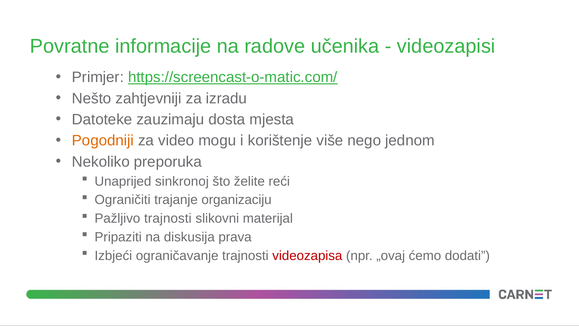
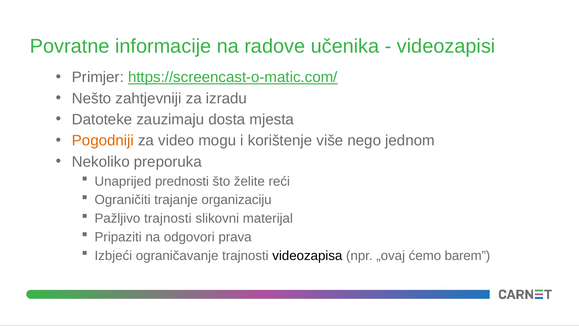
sinkronoj: sinkronoj -> prednosti
diskusija: diskusija -> odgovori
videozapisa colour: red -> black
dodati: dodati -> barem
